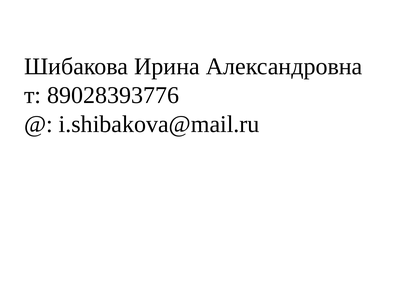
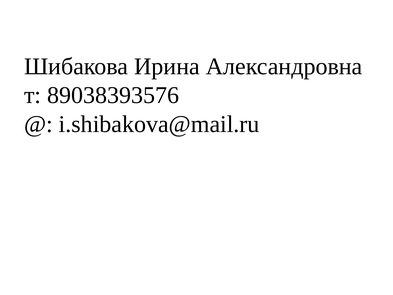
89028393776: 89028393776 -> 89038393576
